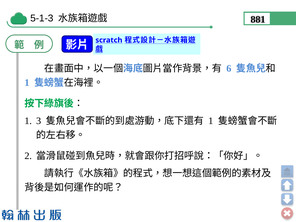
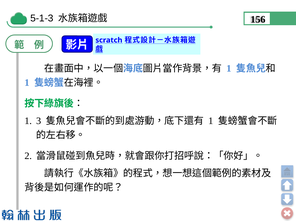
881: 881 -> 156
6 at (229, 68): 6 -> 1
